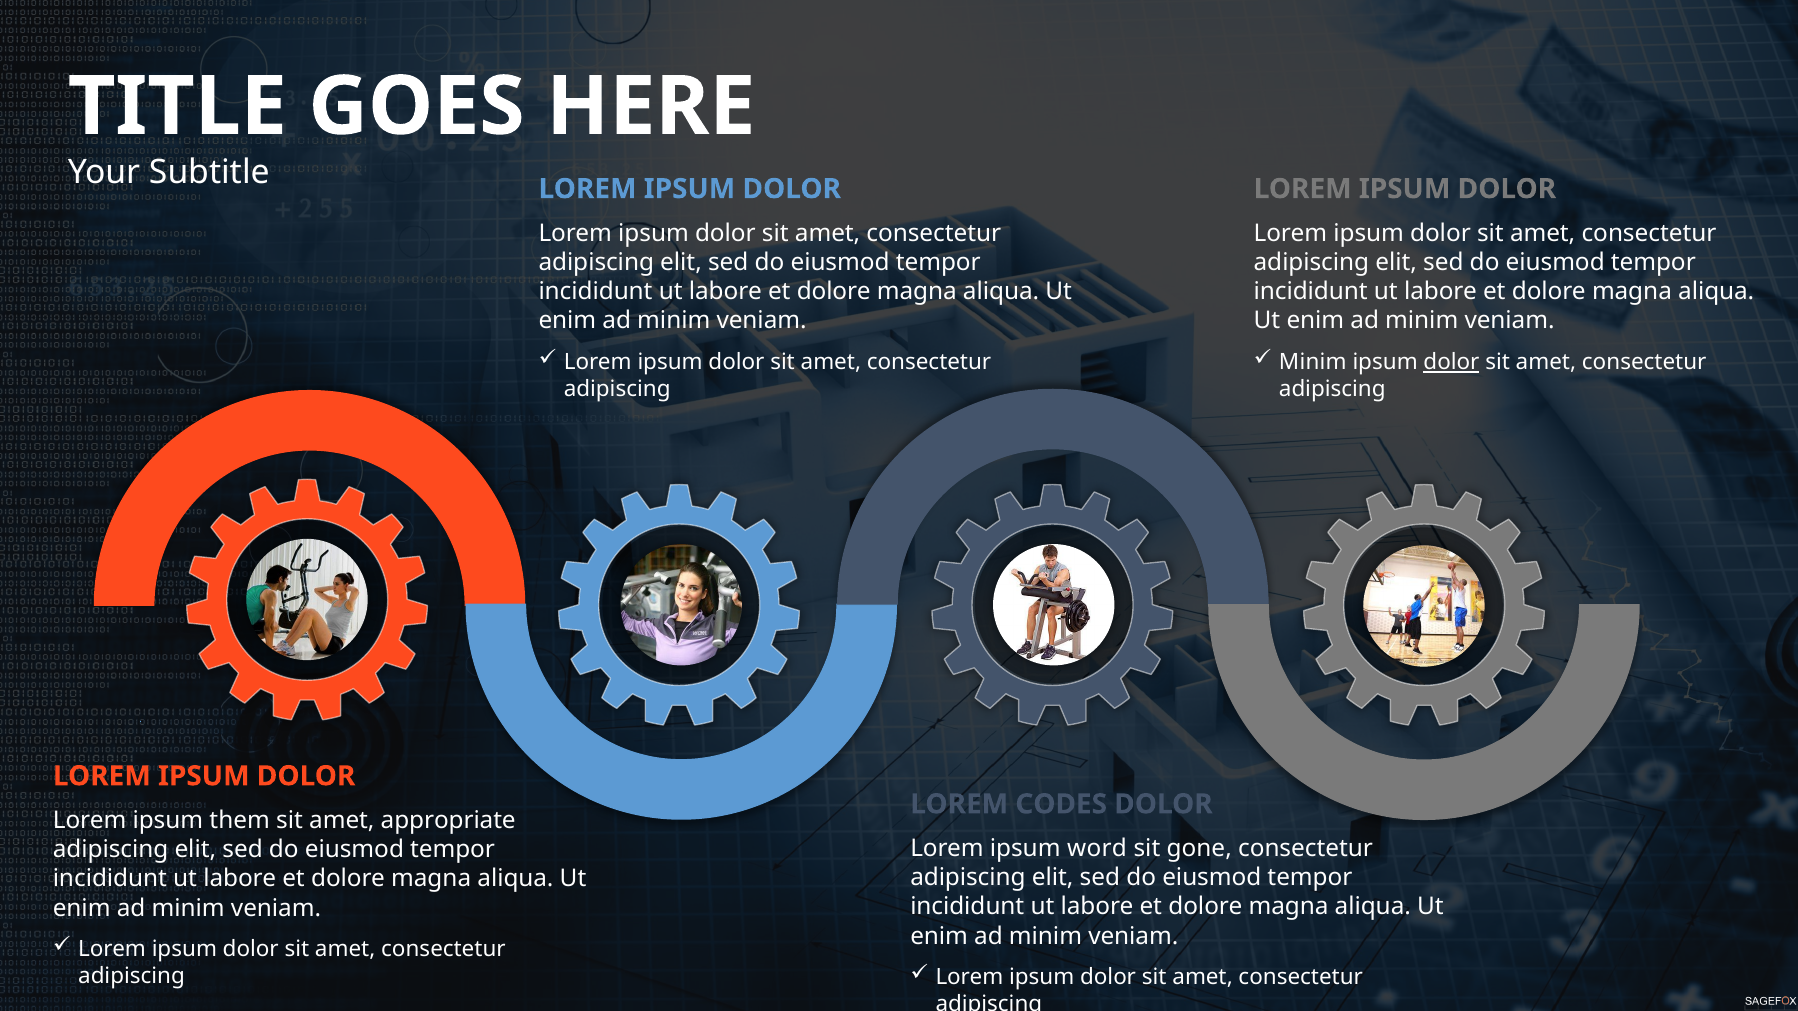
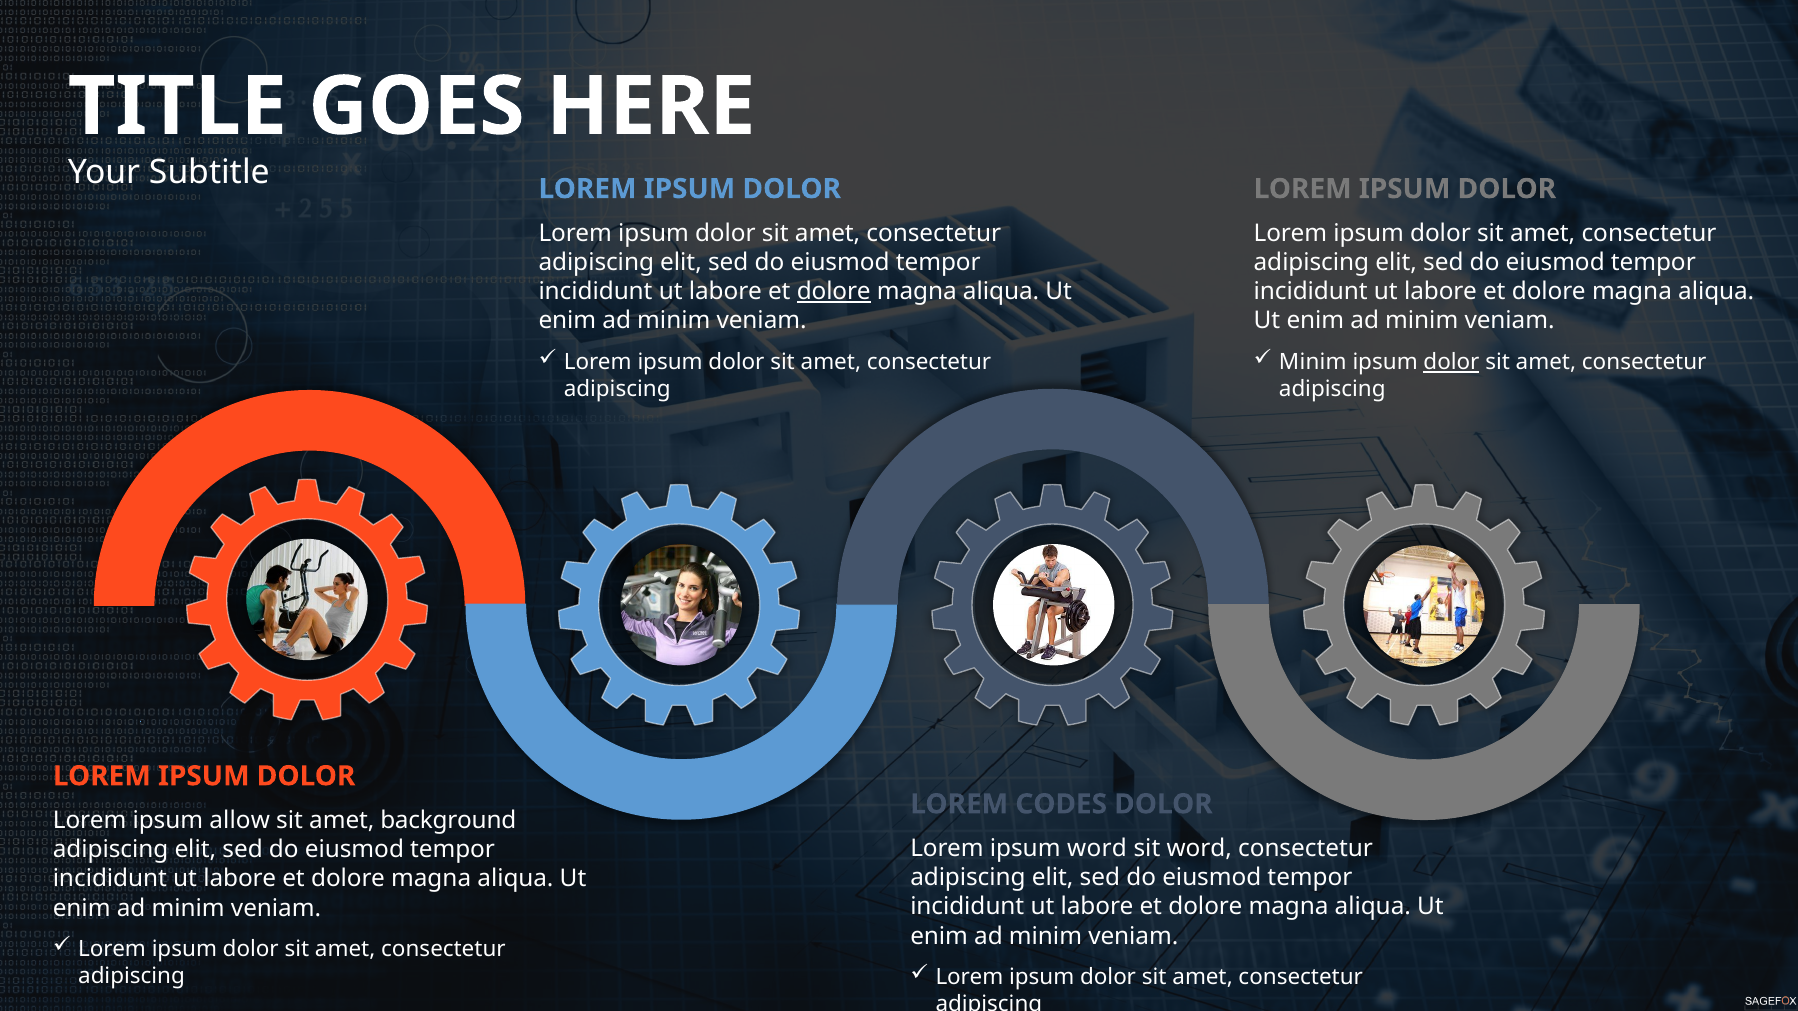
dolore at (834, 292) underline: none -> present
them: them -> allow
appropriate: appropriate -> background
sit gone: gone -> word
